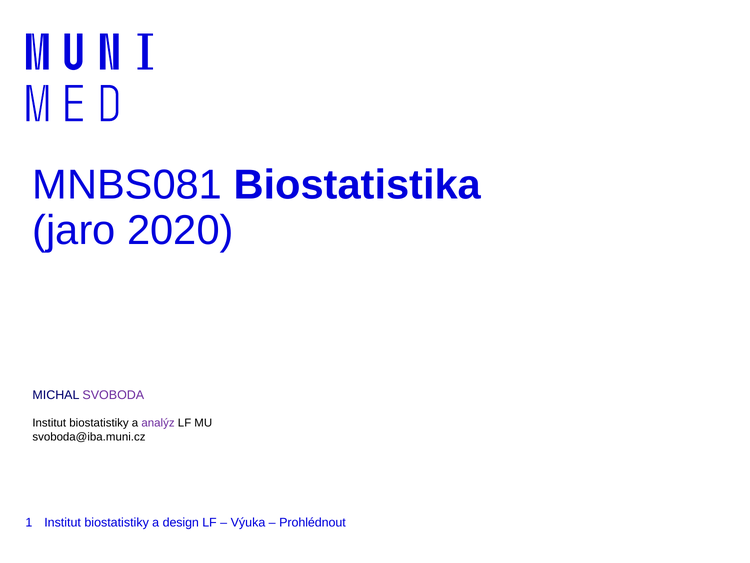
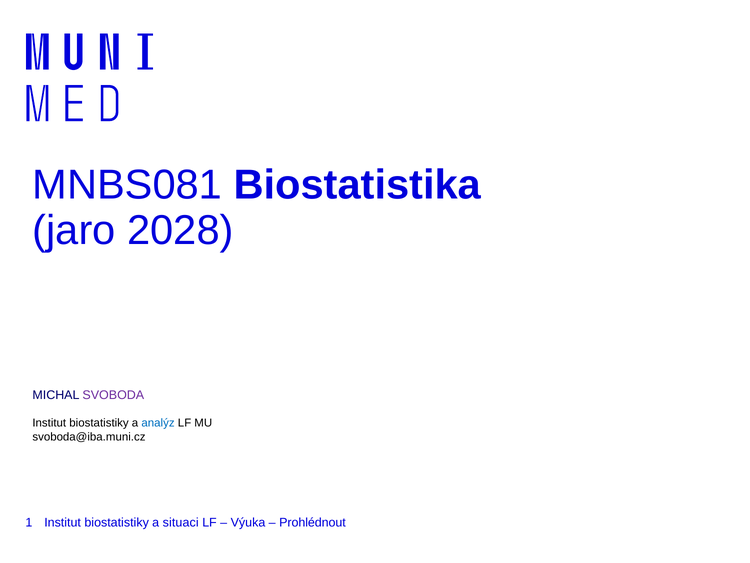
2020: 2020 -> 2028
analýz colour: purple -> blue
design: design -> situaci
